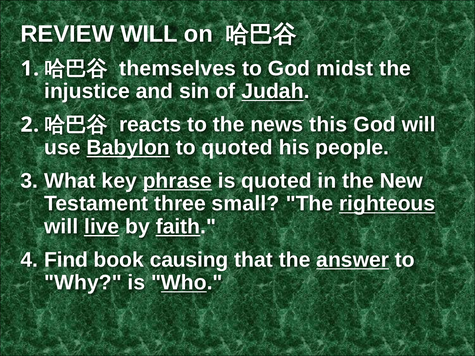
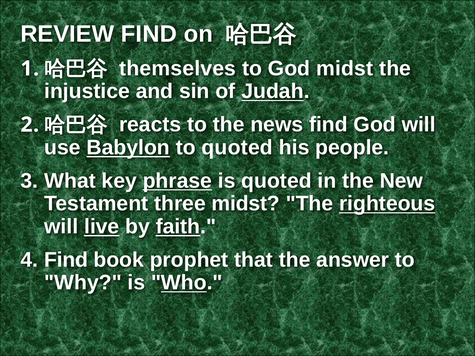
REVIEW WILL: WILL -> FIND
news this: this -> find
three small: small -> midst
causing: causing -> prophet
answer underline: present -> none
